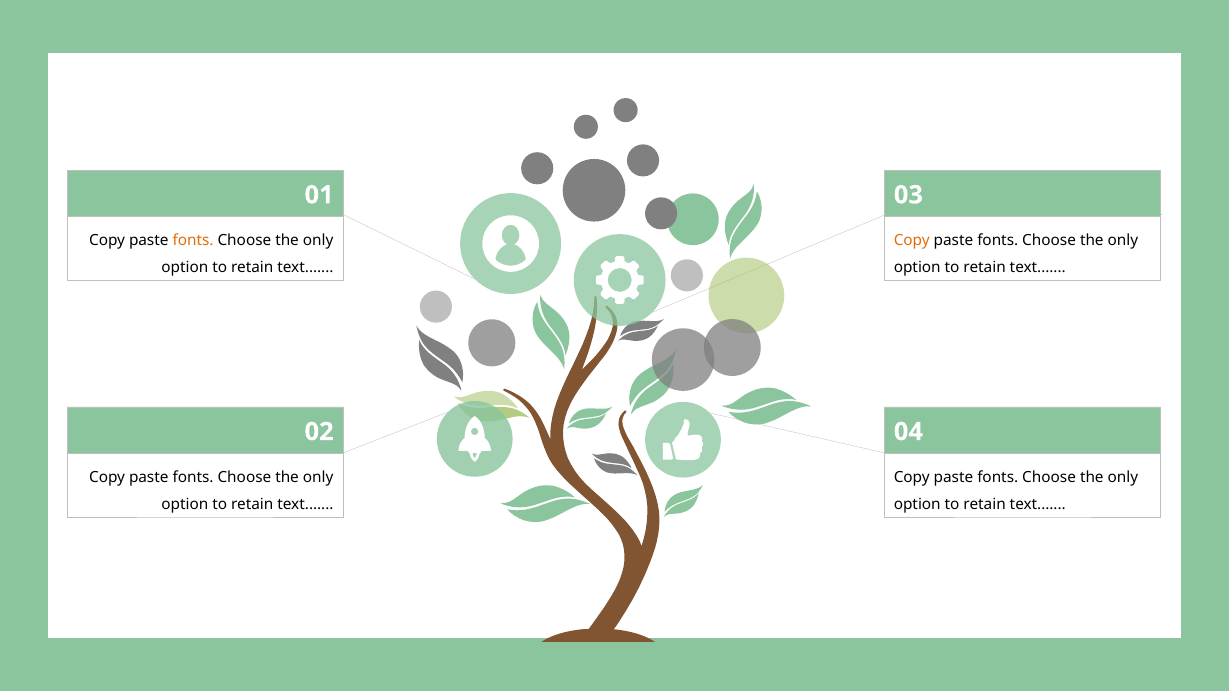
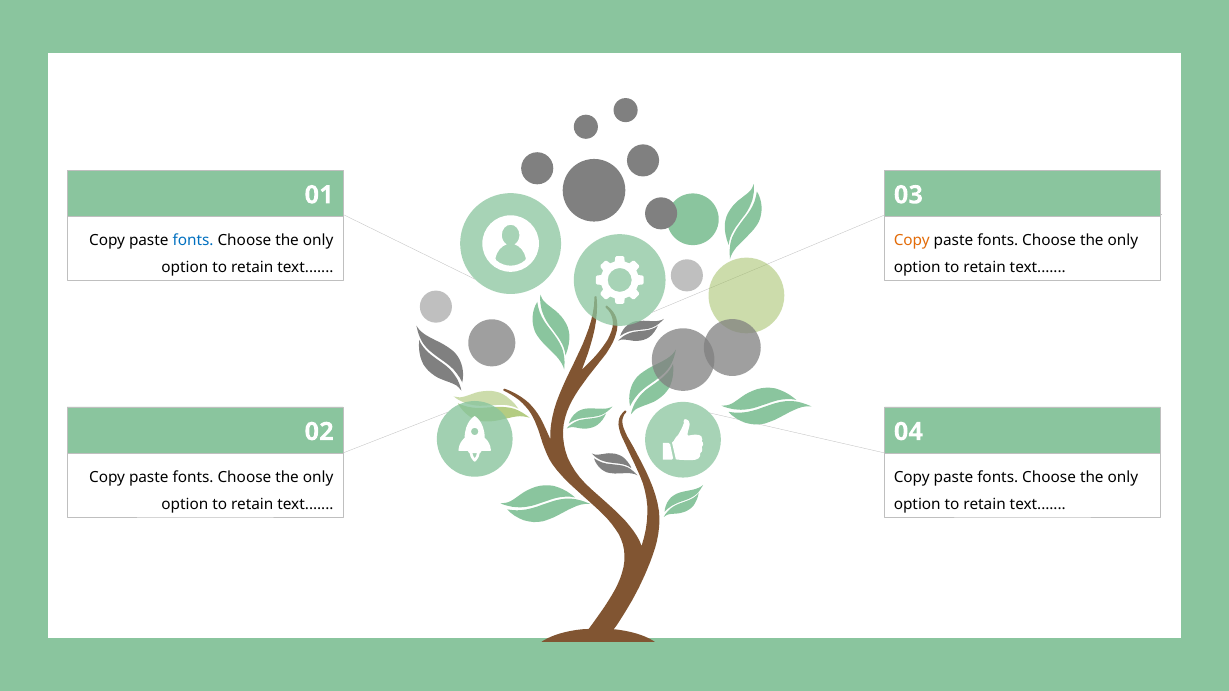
fonts at (193, 240) colour: orange -> blue
